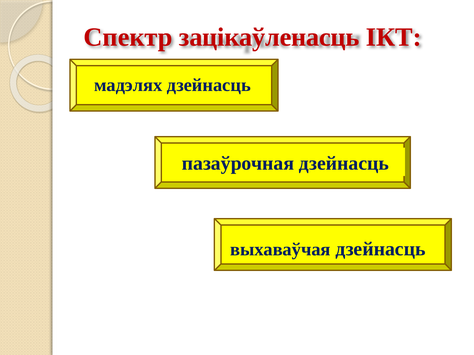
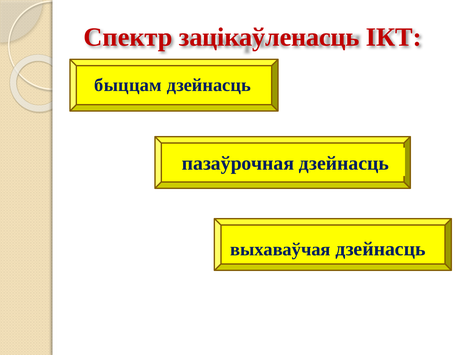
мадэлях: мадэлях -> быццам
